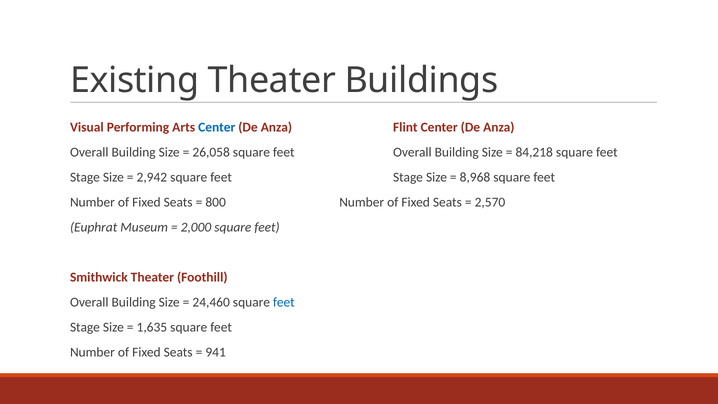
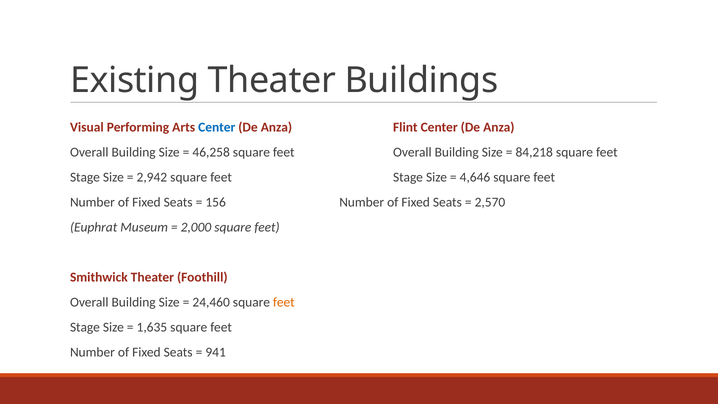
26,058: 26,058 -> 46,258
8,968: 8,968 -> 4,646
800: 800 -> 156
feet at (284, 302) colour: blue -> orange
